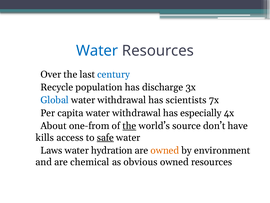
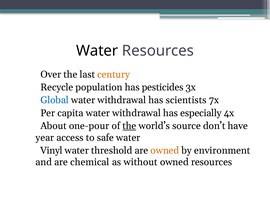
Water at (97, 51) colour: blue -> black
century colour: blue -> orange
discharge: discharge -> pesticides
one-from: one-from -> one-pour
kills: kills -> year
safe underline: present -> none
Laws: Laws -> Vinyl
hydration: hydration -> threshold
obvious: obvious -> without
